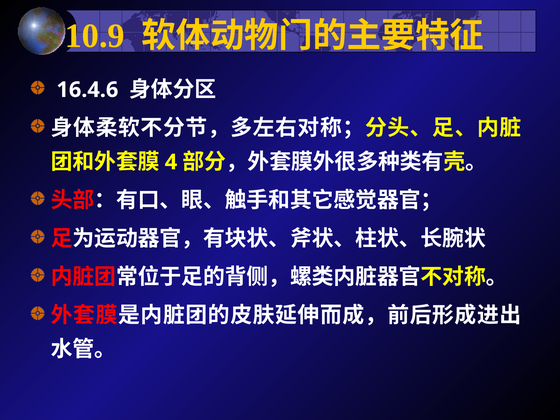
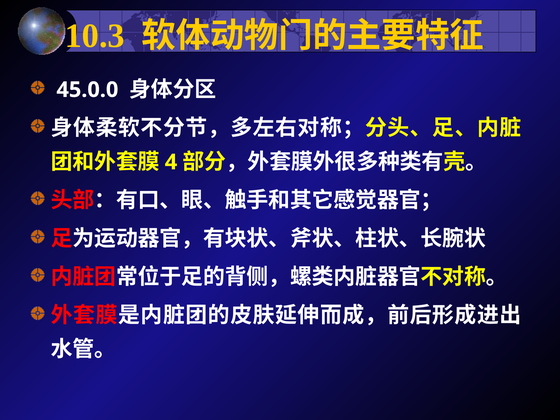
10.9: 10.9 -> 10.3
16.4.6: 16.4.6 -> 45.0.0
